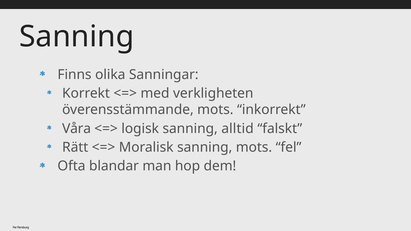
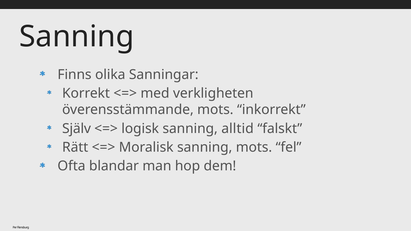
Våra: Våra -> Själv
